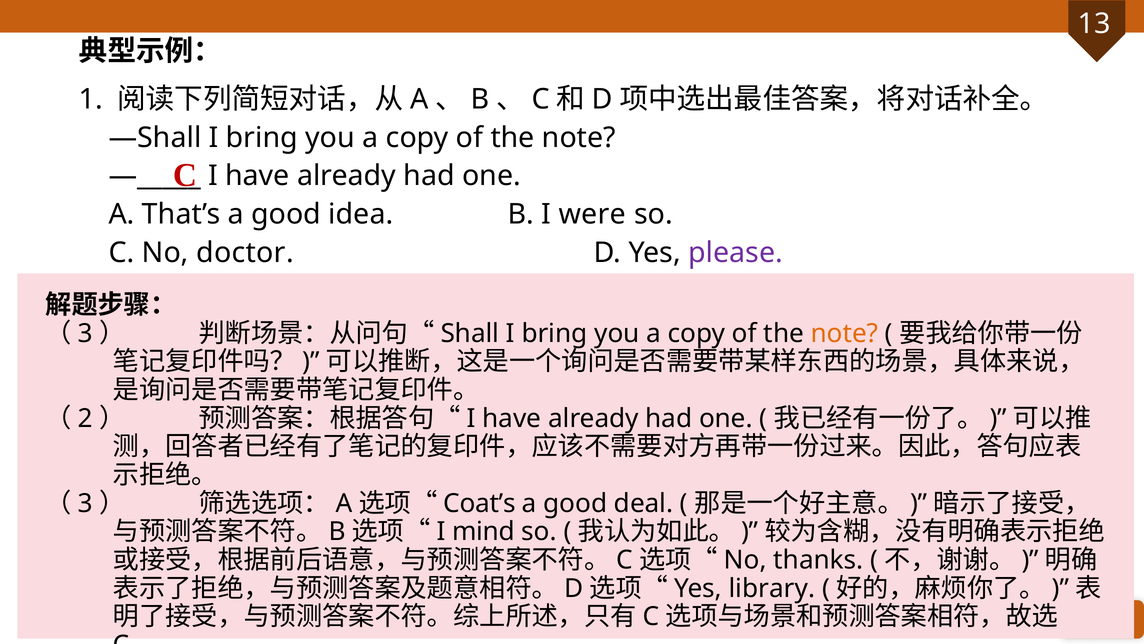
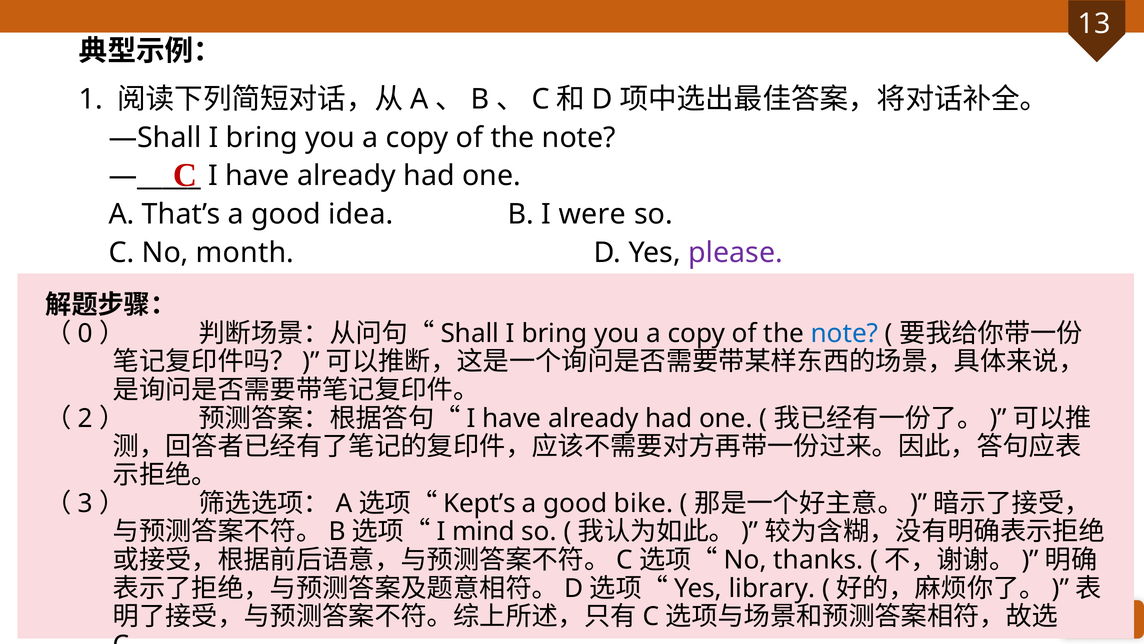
doctor: doctor -> month
3 at (85, 333): 3 -> 0
note at (844, 333) colour: orange -> blue
Coat’s: Coat’s -> Kept’s
deal: deal -> bike
